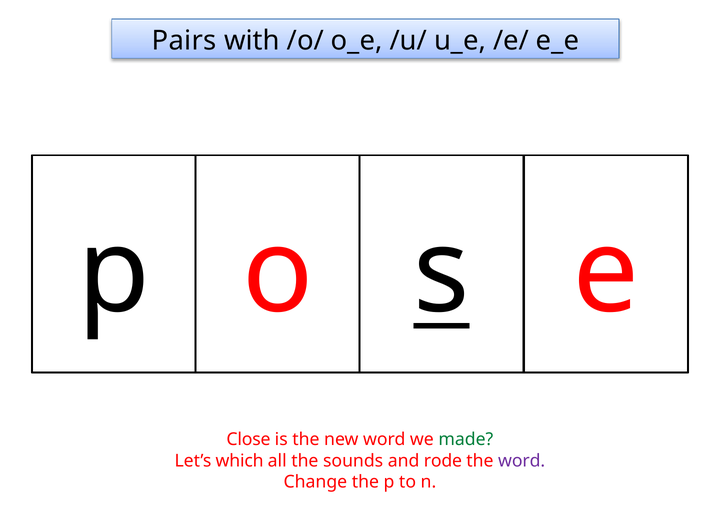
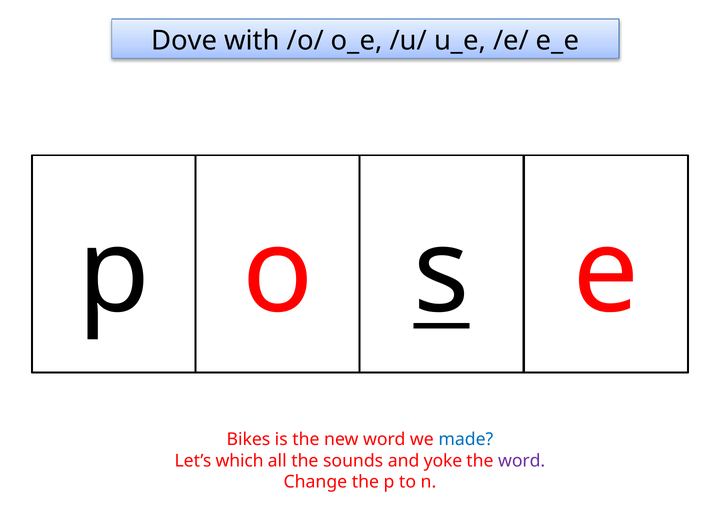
Pairs: Pairs -> Dove
Close: Close -> Bikes
made colour: green -> blue
rode: rode -> yoke
